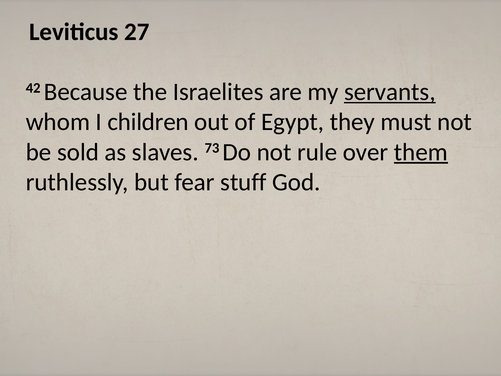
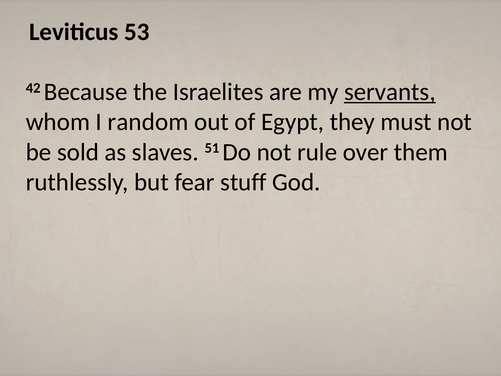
27: 27 -> 53
children: children -> random
73: 73 -> 51
them underline: present -> none
